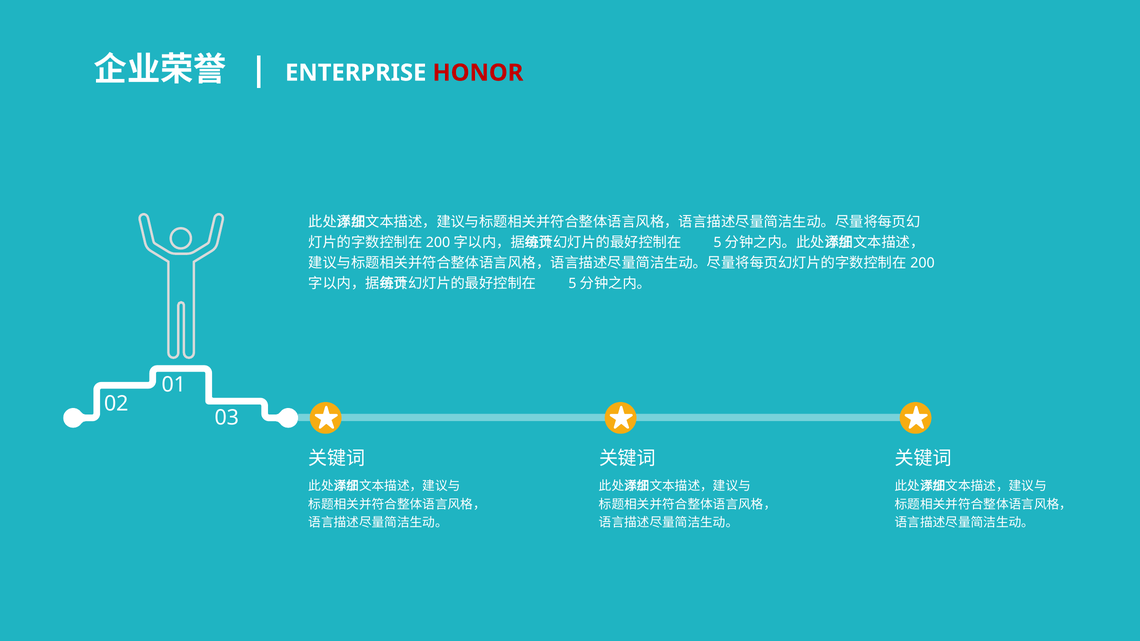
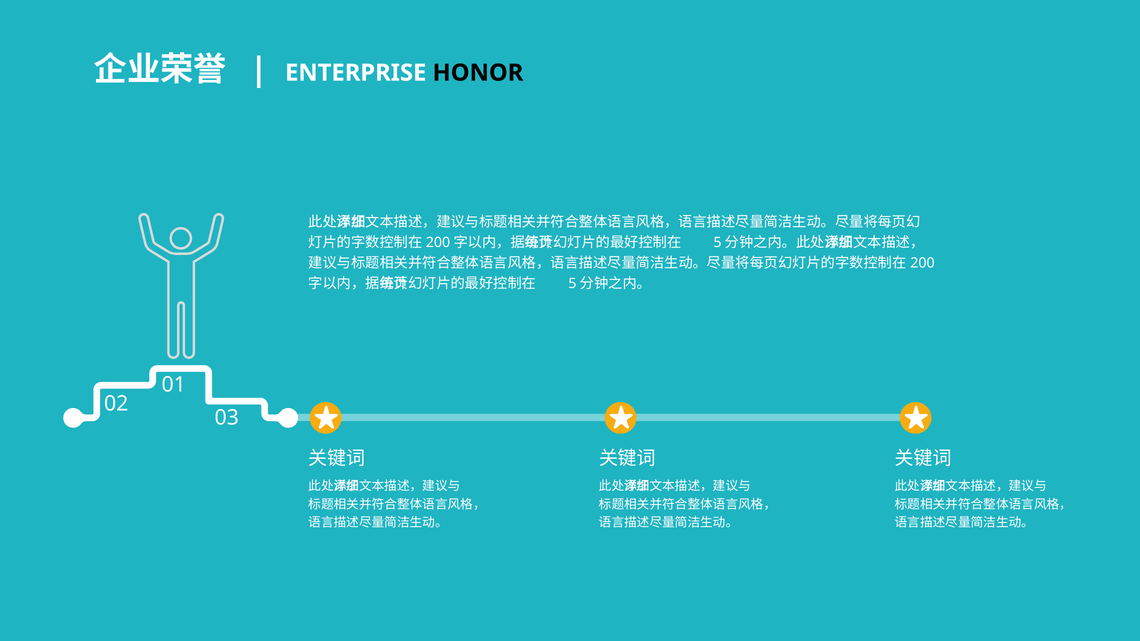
HONOR colour: red -> black
